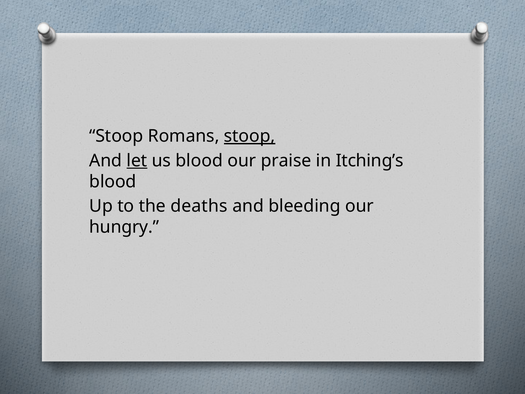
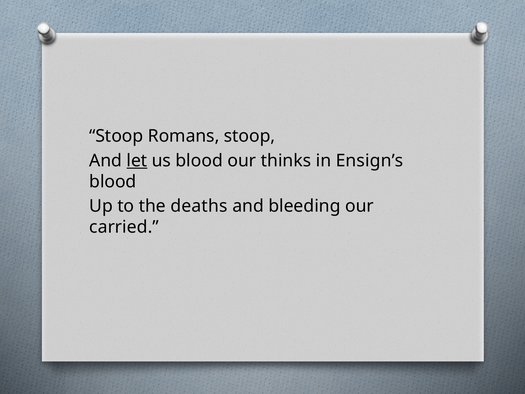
stoop at (250, 136) underline: present -> none
praise: praise -> thinks
Itching’s: Itching’s -> Ensign’s
hungry: hungry -> carried
